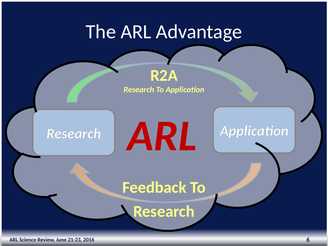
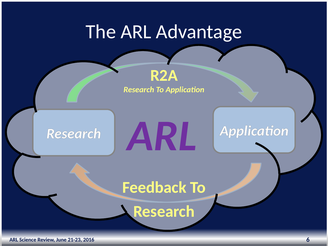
ARL at (162, 136) colour: red -> purple
